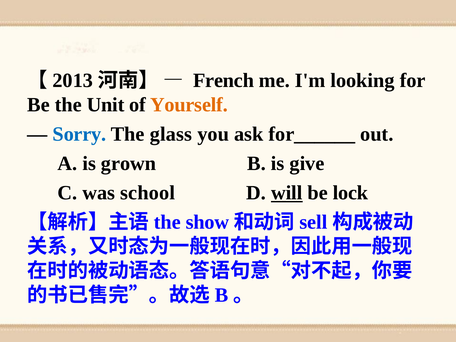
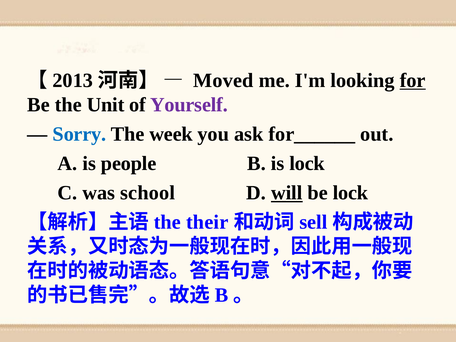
French: French -> Moved
for underline: none -> present
Yourself colour: orange -> purple
glass: glass -> week
grown: grown -> people
is give: give -> lock
show: show -> their
